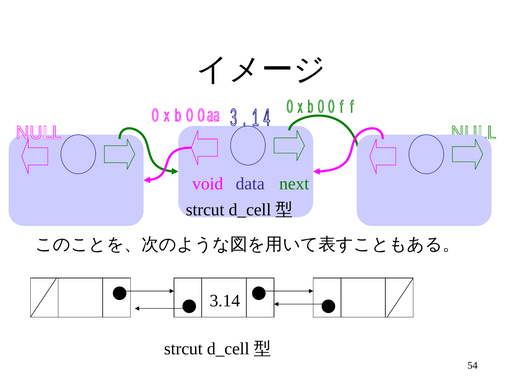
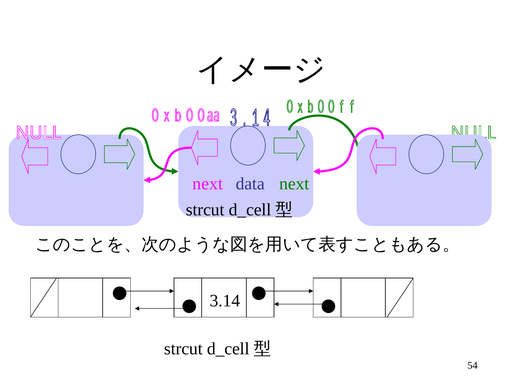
void at (208, 184): void -> next
